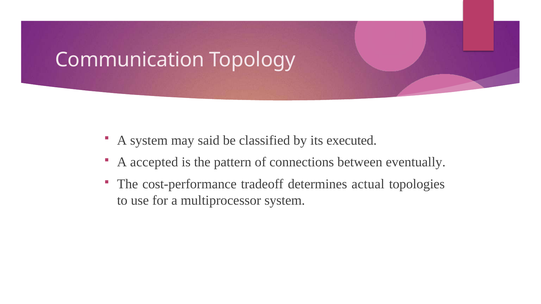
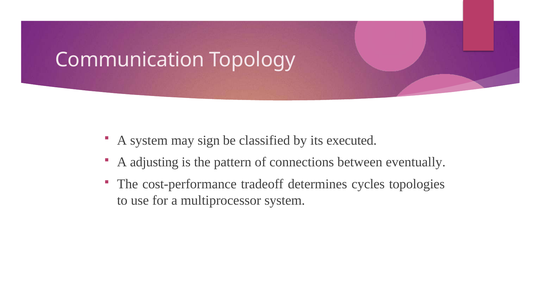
said: said -> sign
accepted: accepted -> adjusting
actual: actual -> cycles
